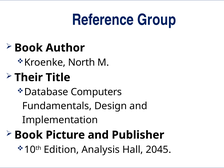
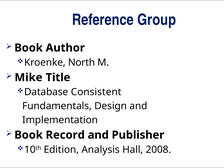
Their: Their -> Mike
Computers: Computers -> Consistent
Picture: Picture -> Record
2045: 2045 -> 2008
